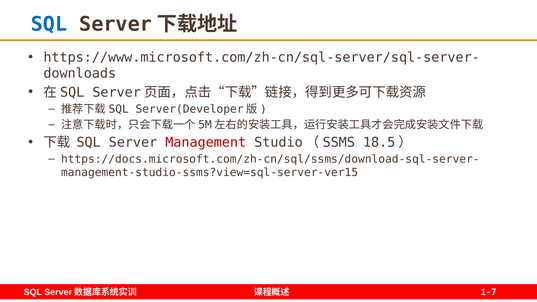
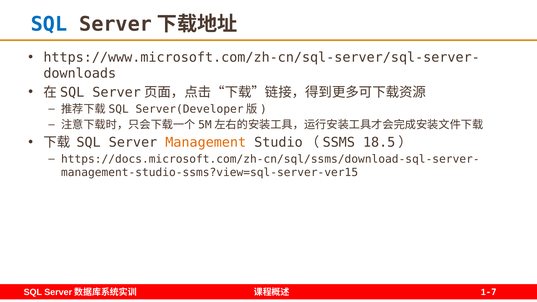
Management colour: red -> orange
